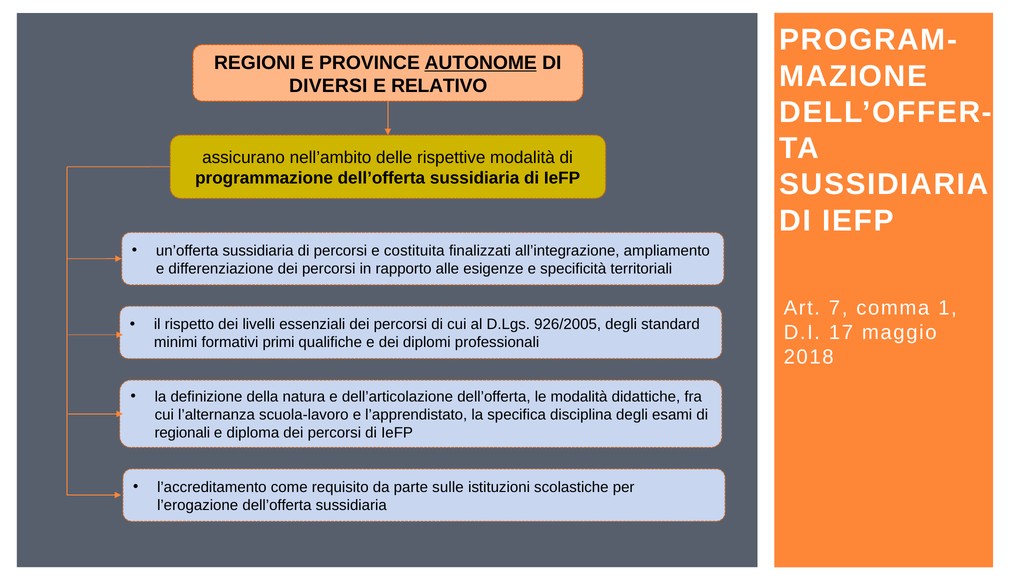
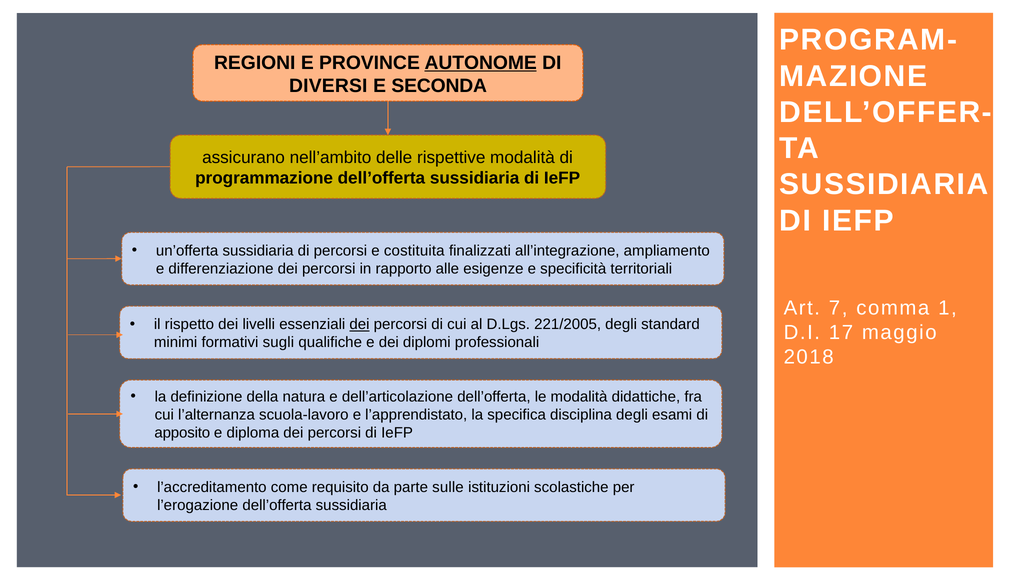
RELATIVO: RELATIVO -> SECONDA
dei at (359, 324) underline: none -> present
926/2005: 926/2005 -> 221/2005
primi: primi -> sugli
regionali: regionali -> apposito
